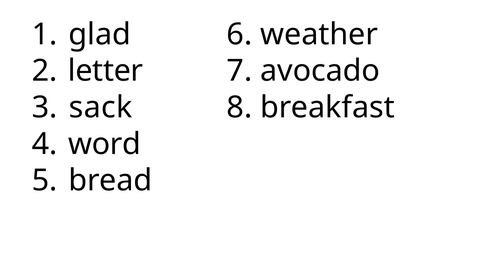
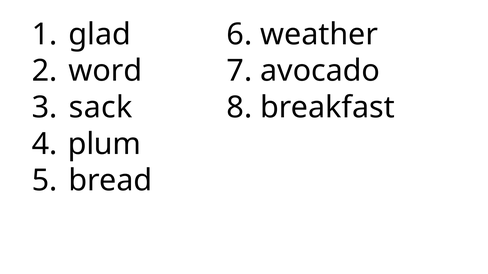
letter: letter -> word
word: word -> plum
